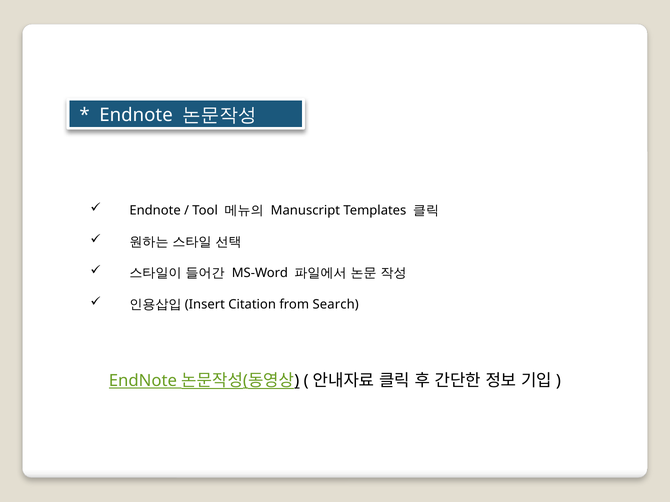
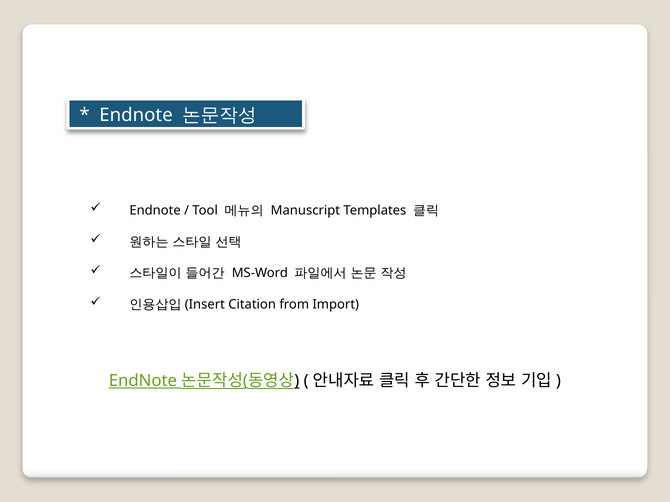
Search: Search -> Import
